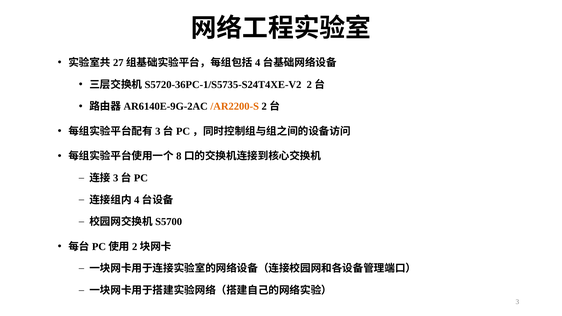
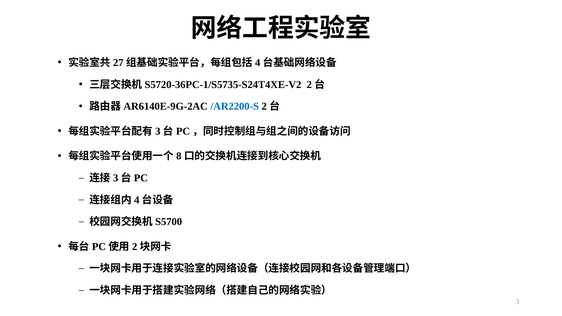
/AR2200-S colour: orange -> blue
